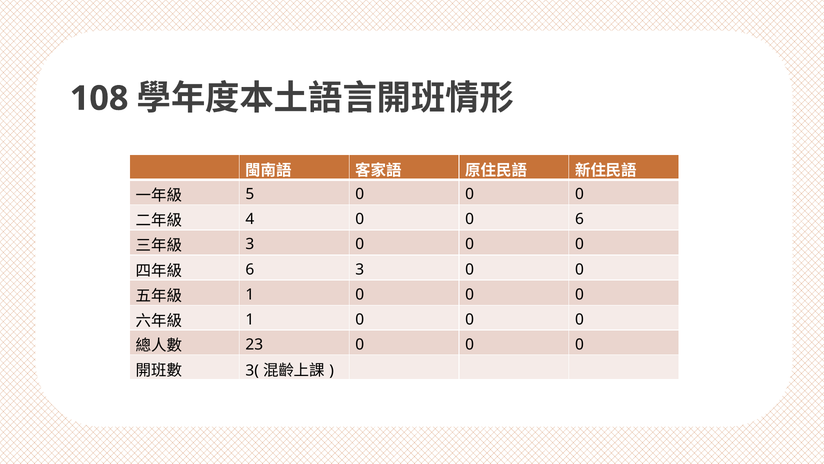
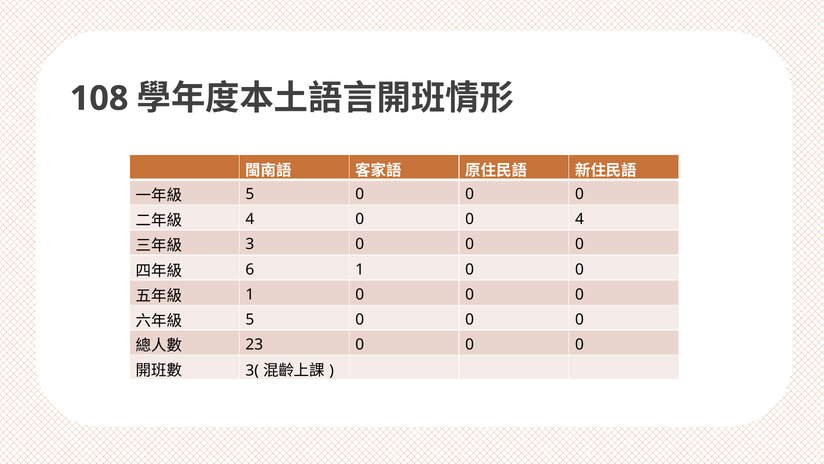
0 6: 6 -> 4
6 3: 3 -> 1
1 at (250, 319): 1 -> 5
